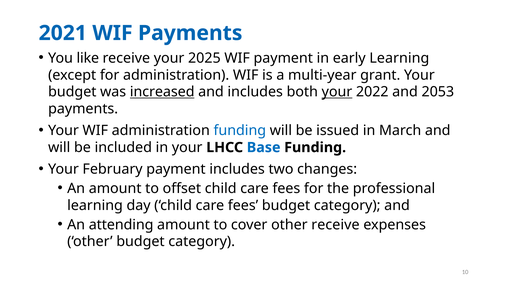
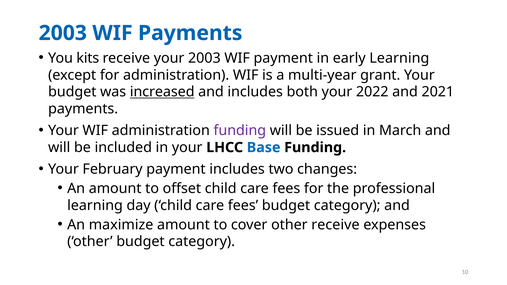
2021 at (63, 33): 2021 -> 2003
like: like -> kits
your 2025: 2025 -> 2003
your at (337, 92) underline: present -> none
2053: 2053 -> 2021
funding at (240, 131) colour: blue -> purple
attending: attending -> maximize
